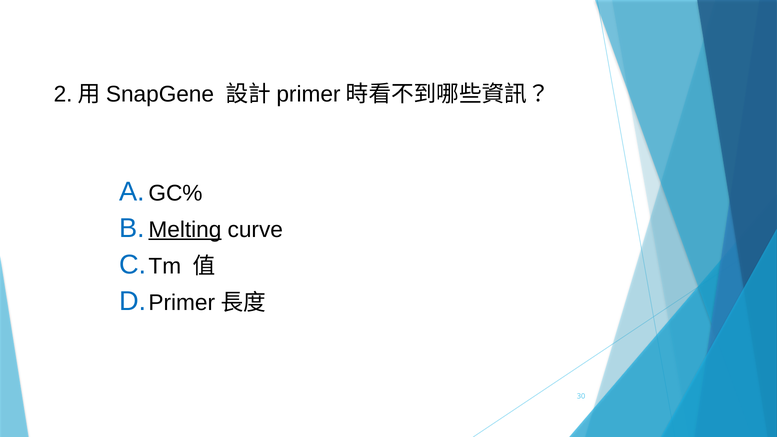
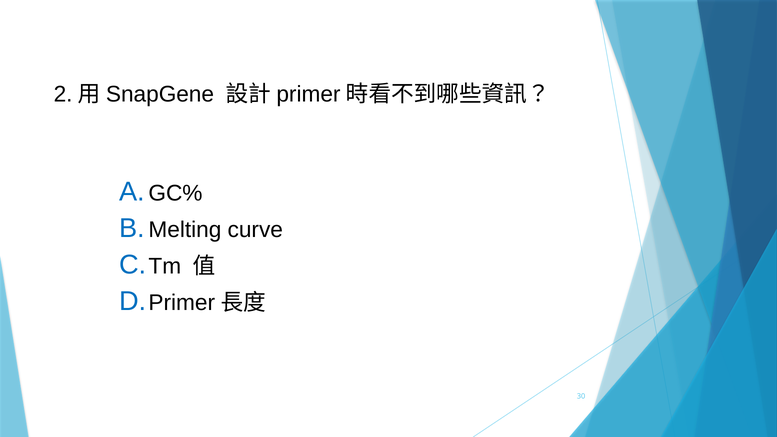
Melting underline: present -> none
